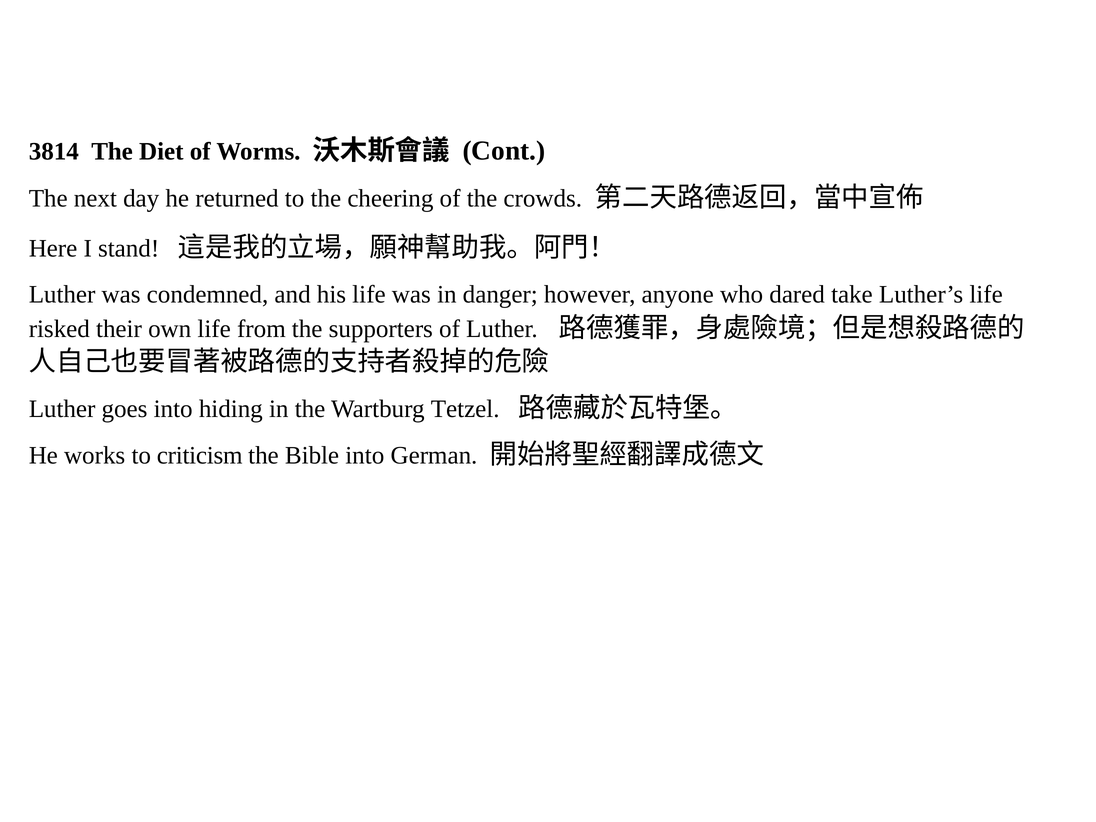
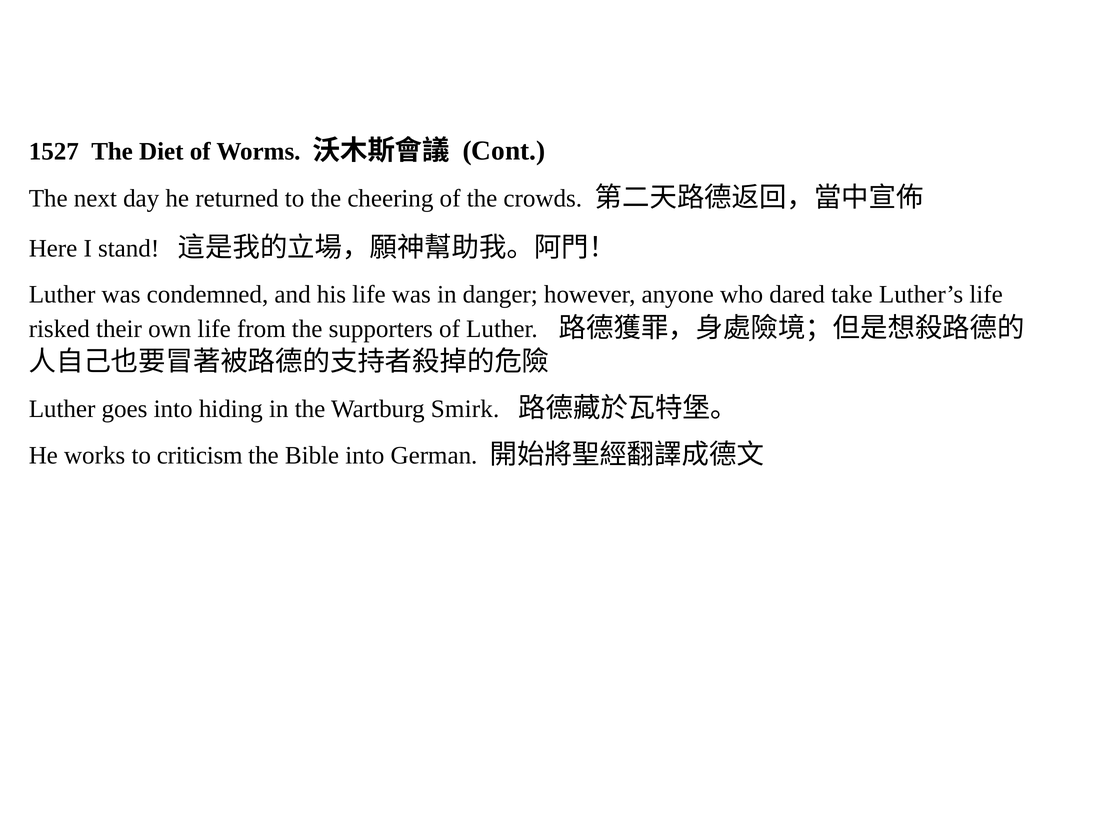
3814: 3814 -> 1527
Tetzel: Tetzel -> Smirk
